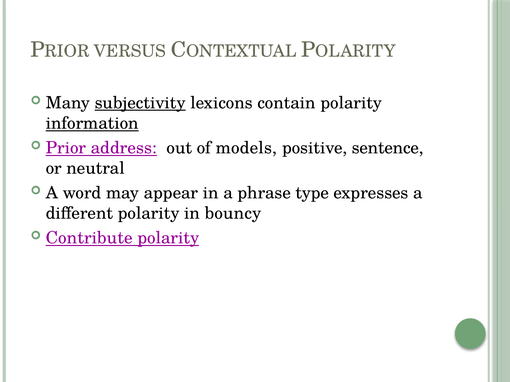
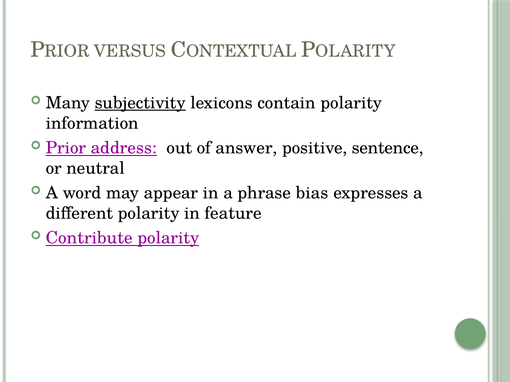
information underline: present -> none
models: models -> answer
type: type -> bias
bouncy: bouncy -> feature
